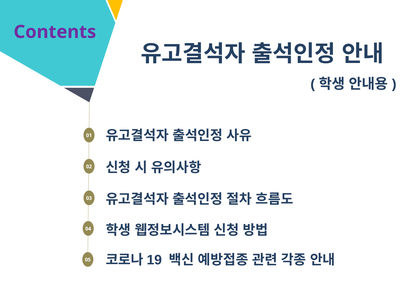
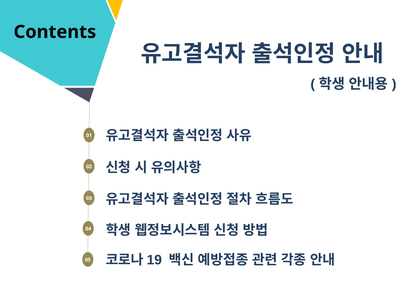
Contents colour: purple -> black
